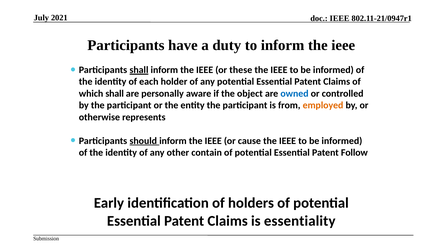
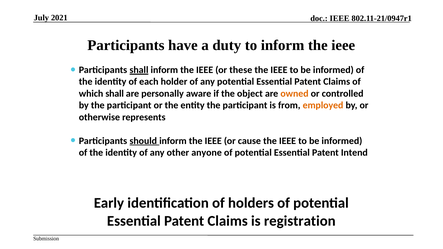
owned colour: blue -> orange
contain: contain -> anyone
Follow: Follow -> Intend
essentiality: essentiality -> registration
